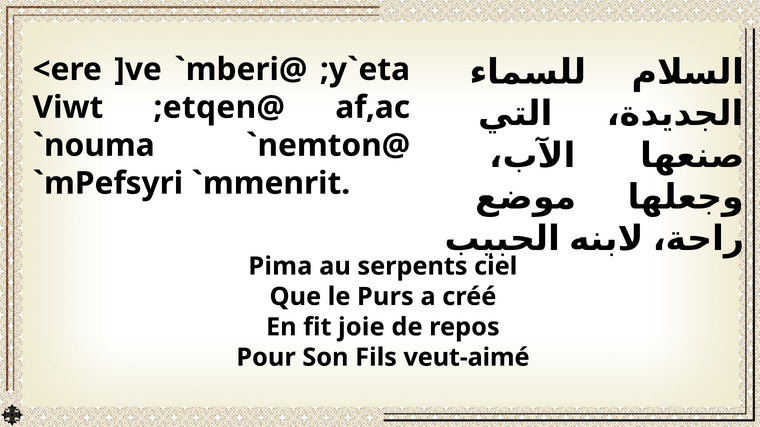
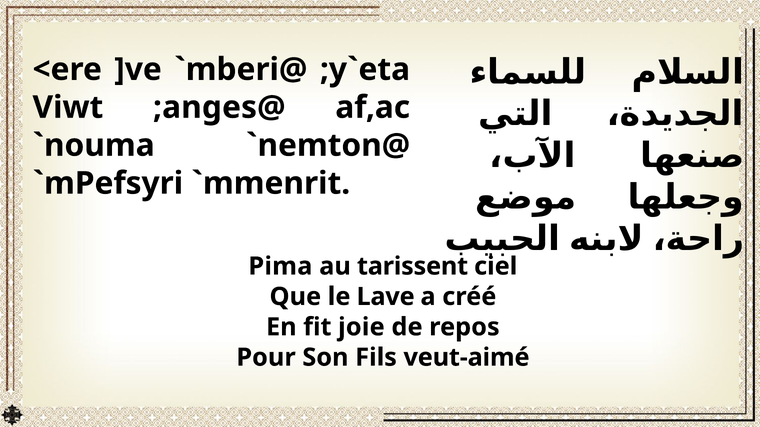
;etqen@: ;etqen@ -> ;anges@
serpents: serpents -> tarissent
Purs: Purs -> Lave
